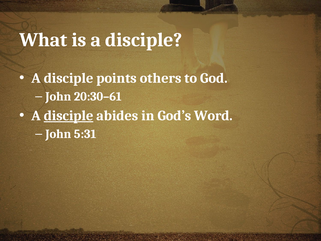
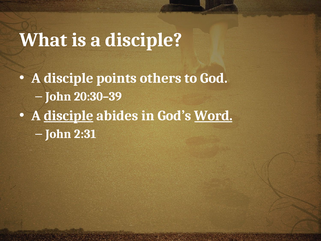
20:30–61: 20:30–61 -> 20:30–39
Word underline: none -> present
5:31: 5:31 -> 2:31
